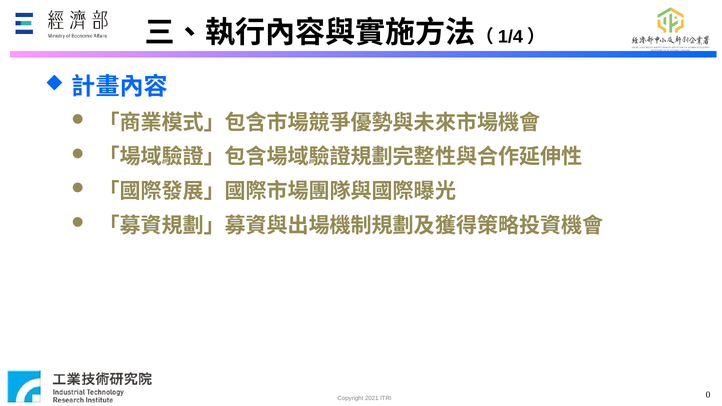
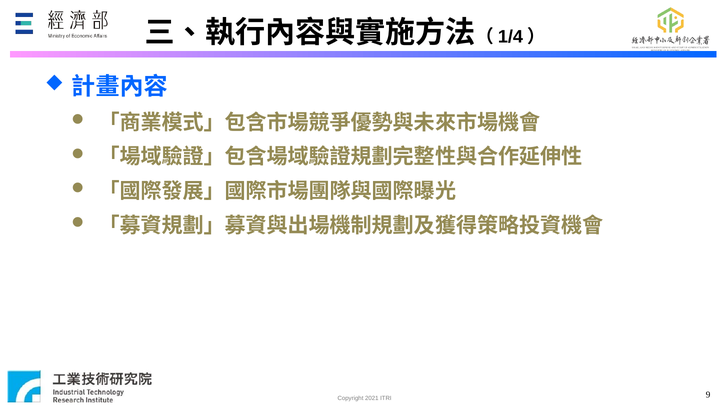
0: 0 -> 9
